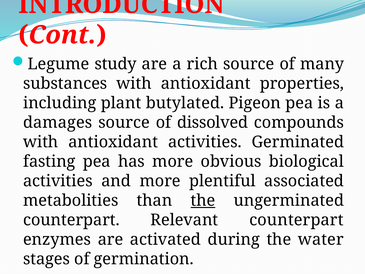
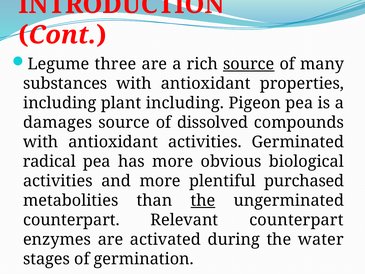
study: study -> three
source at (249, 64) underline: none -> present
plant butylated: butylated -> including
fasting: fasting -> radical
associated: associated -> purchased
